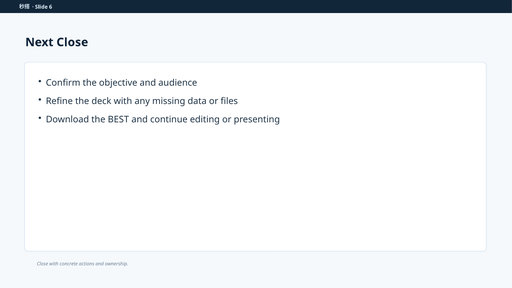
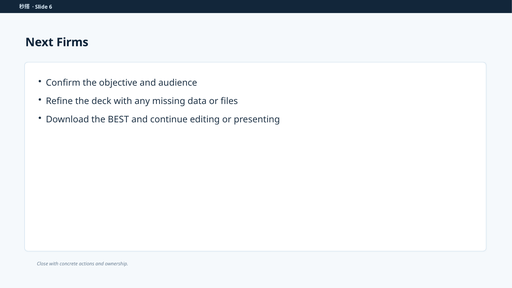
Next Close: Close -> Firms
